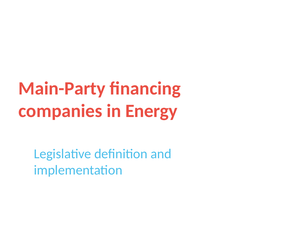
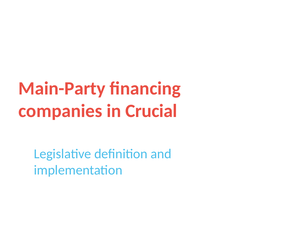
Energy: Energy -> Crucial
